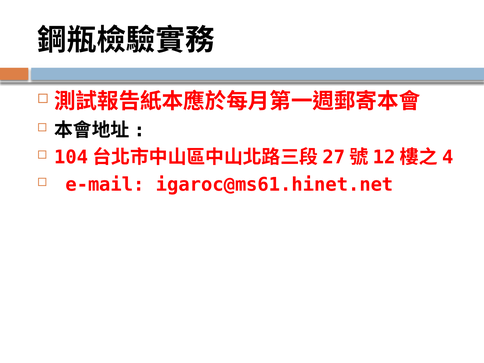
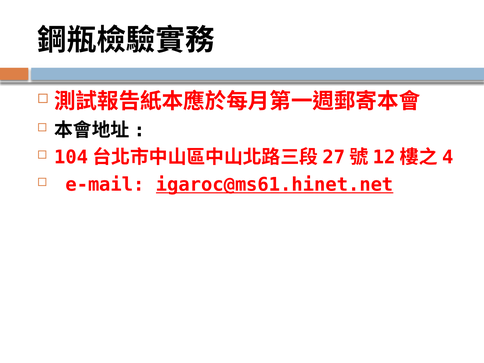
igaroc@ms61.hinet.net underline: none -> present
